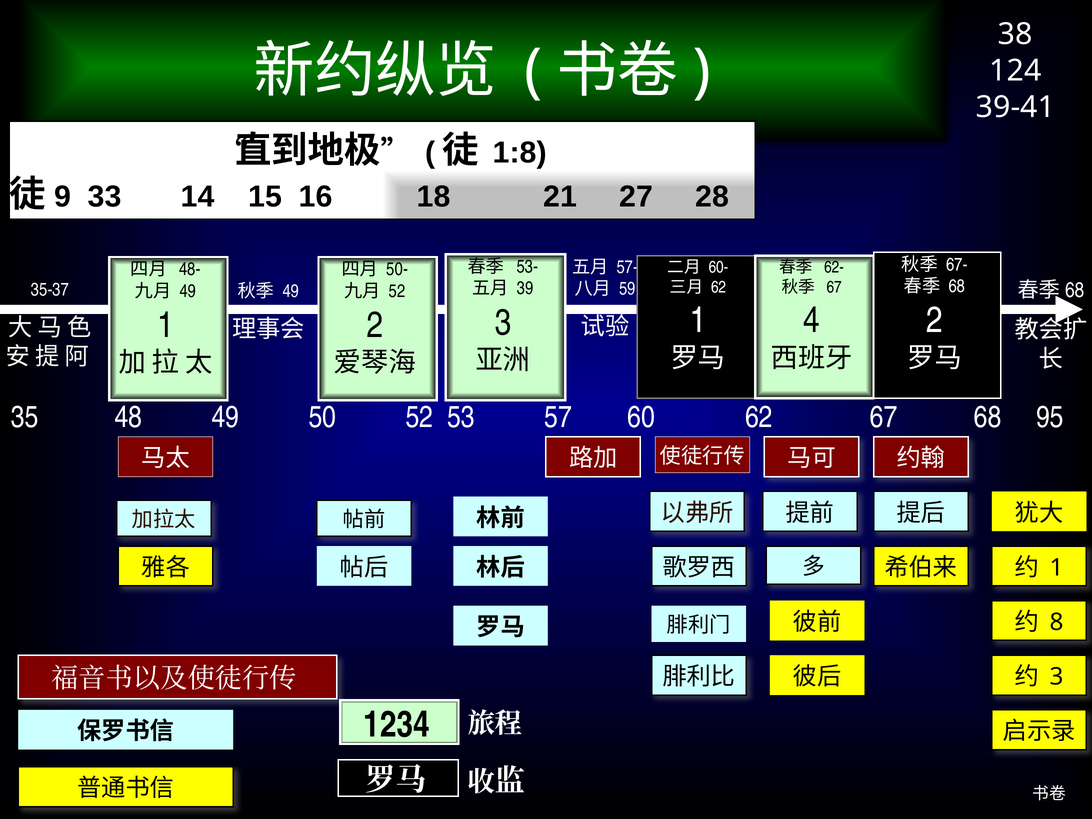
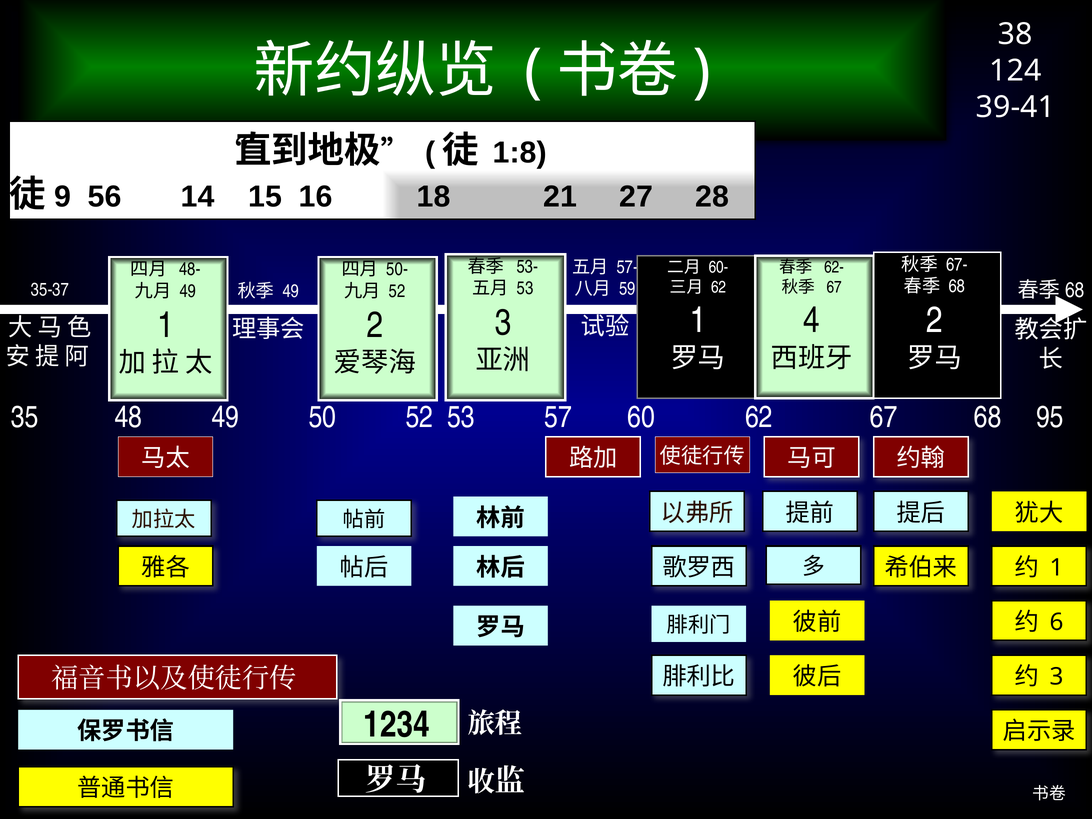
33: 33 -> 56
39 at (525, 288): 39 -> 53
8: 8 -> 6
